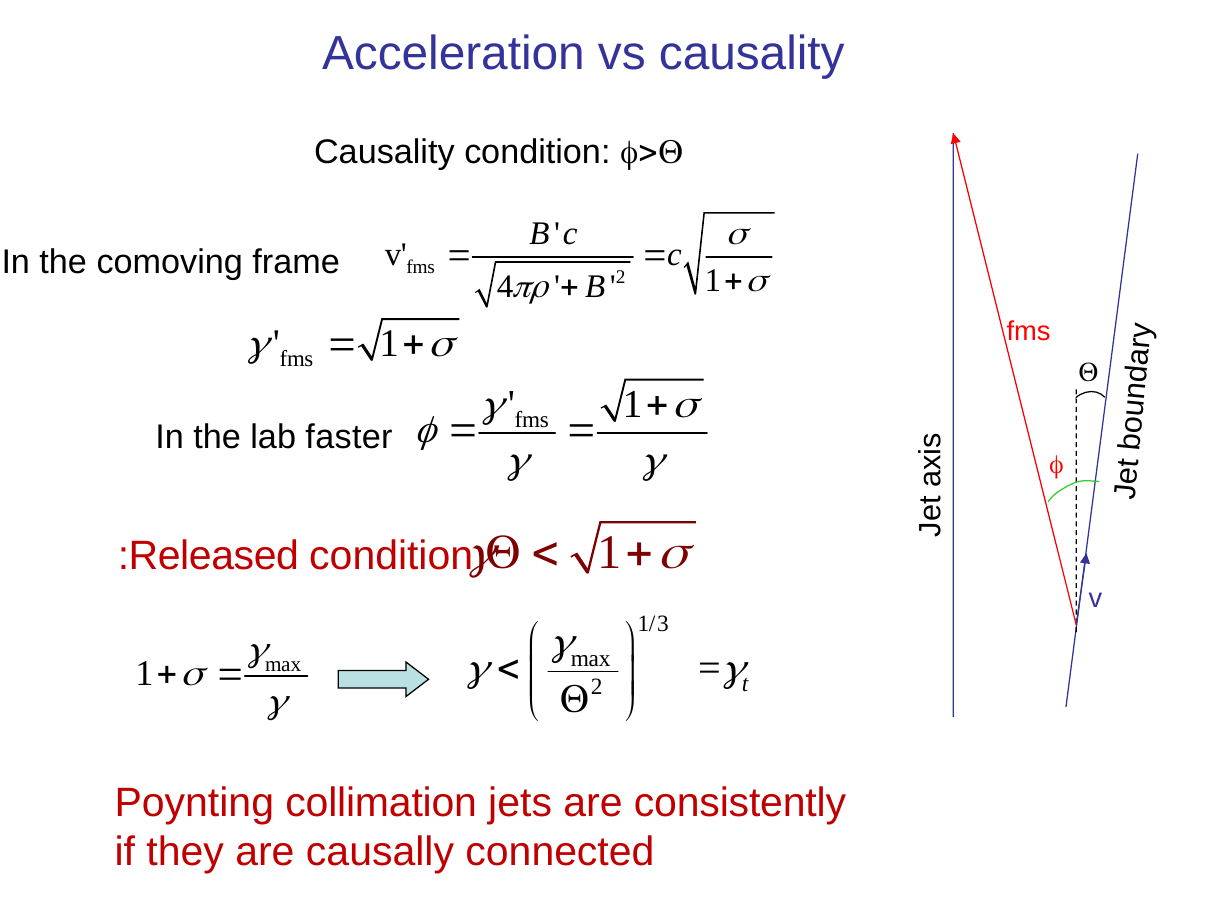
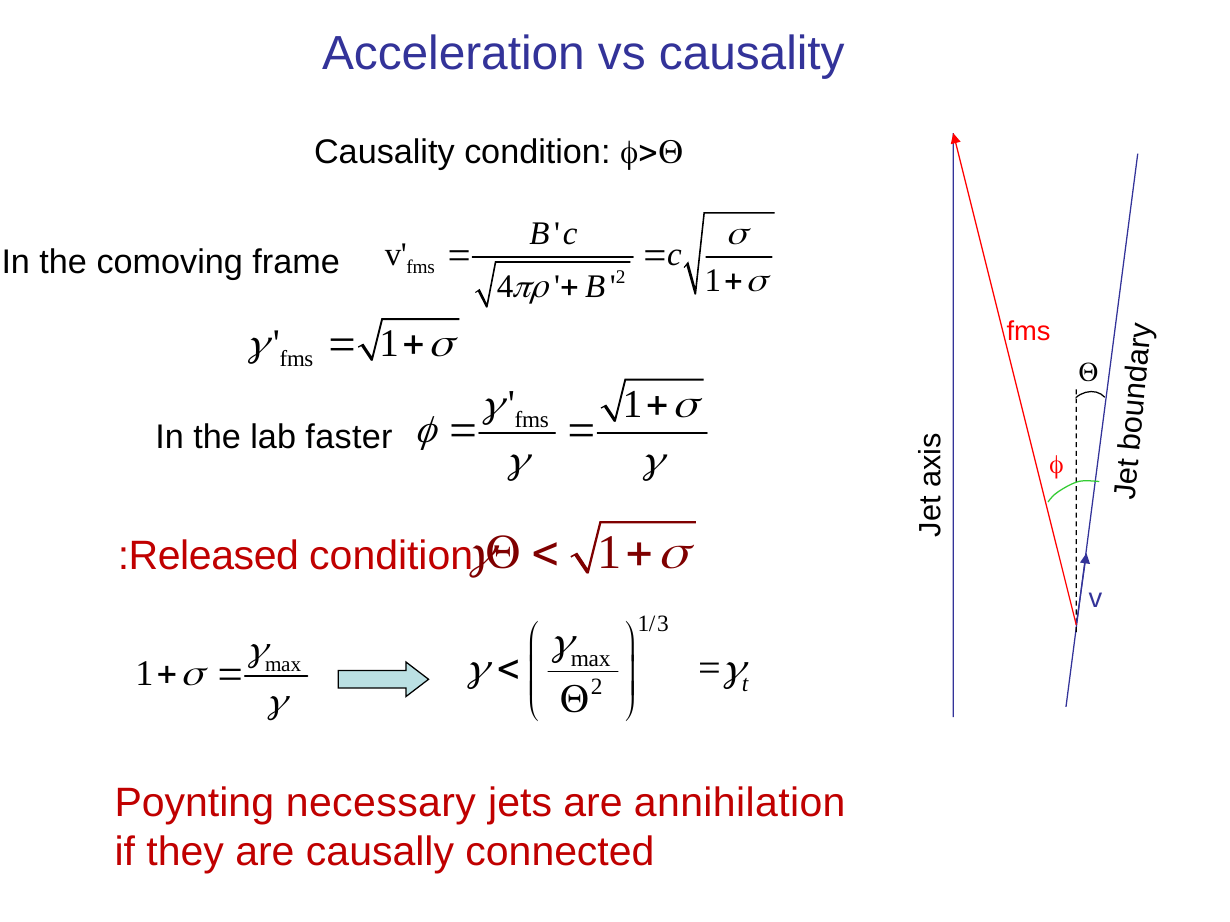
collimation: collimation -> necessary
consistently: consistently -> annihilation
